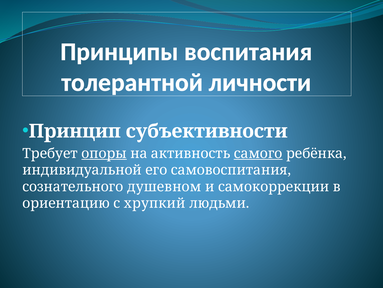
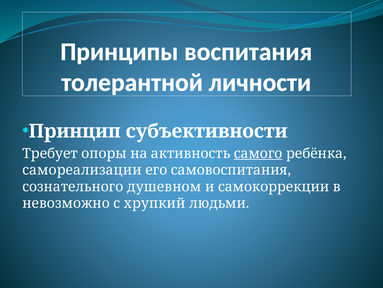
опоры underline: present -> none
индивидуальной: индивидуальной -> самореализации
ориентацию: ориентацию -> невозможно
